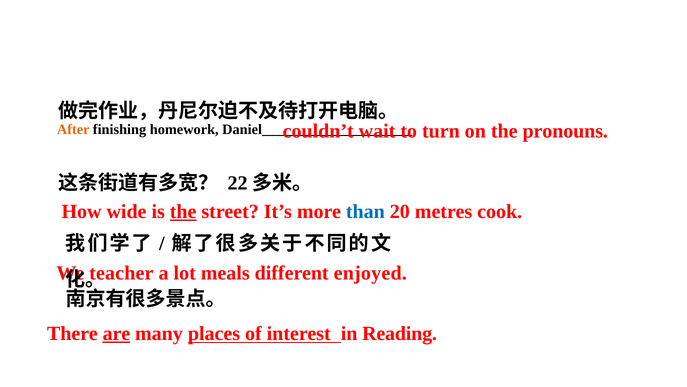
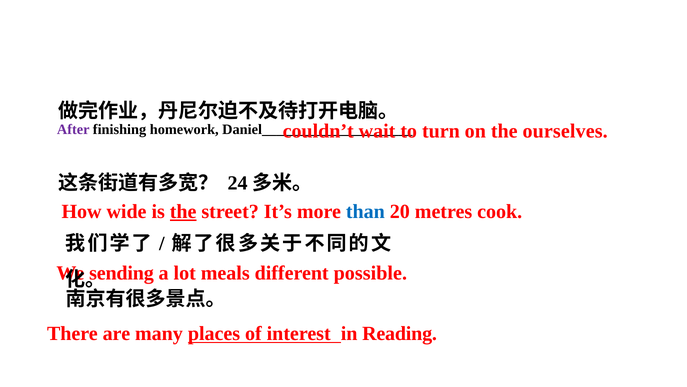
pronouns: pronouns -> ourselves
After colour: orange -> purple
22: 22 -> 24
teacher: teacher -> sending
enjoyed: enjoyed -> possible
are underline: present -> none
